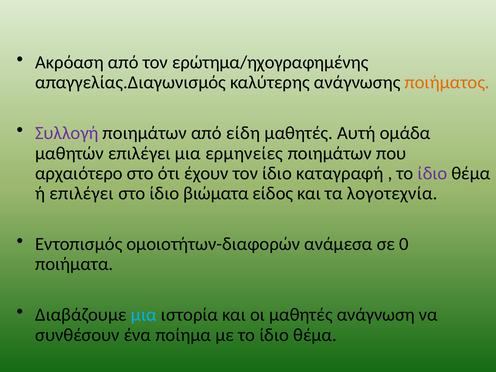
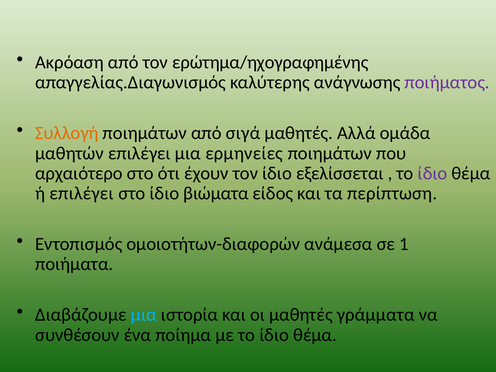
ποιήματος colour: orange -> purple
Συλλογή colour: purple -> orange
είδη: είδη -> σιγά
Αυτή: Αυτή -> Αλλά
καταγραφή: καταγραφή -> εξελίσσεται
λογοτεχνία: λογοτεχνία -> περίπτωση
0: 0 -> 1
ανάγνωση: ανάγνωση -> γράμματα
